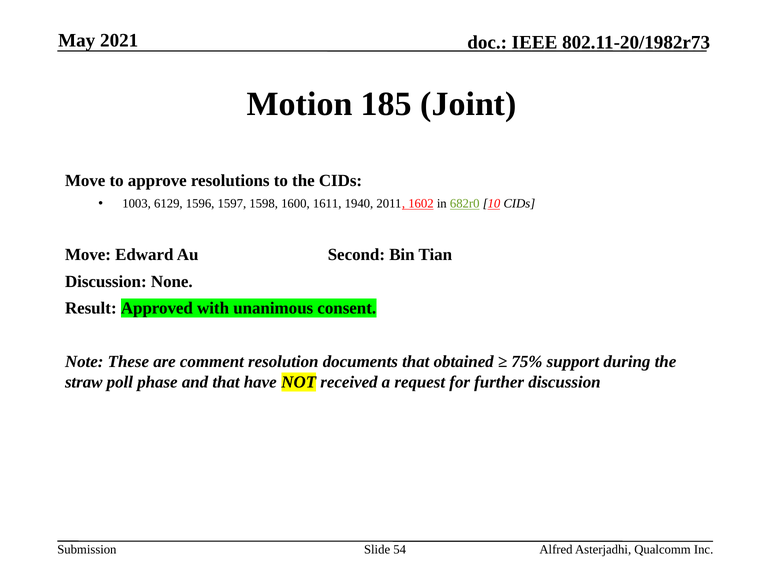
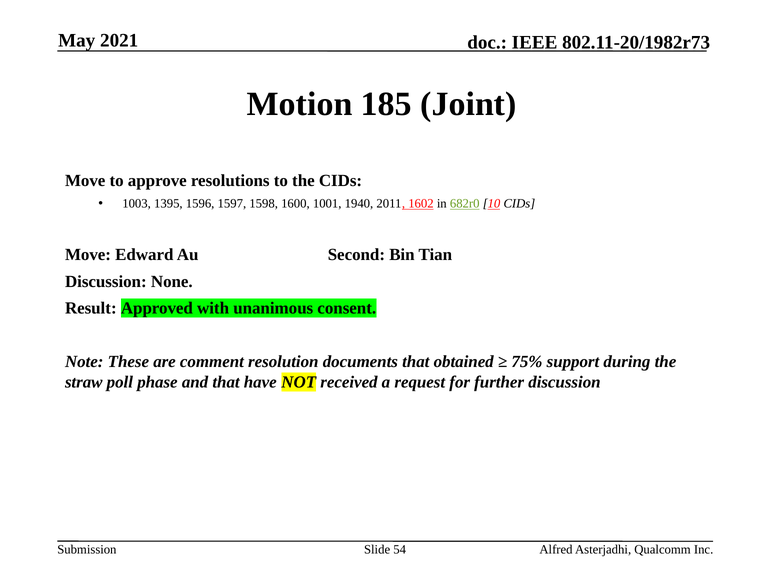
6129: 6129 -> 1395
1611: 1611 -> 1001
